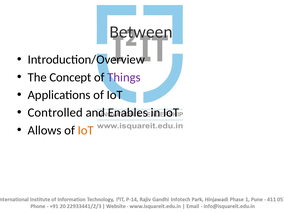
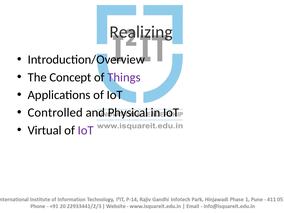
Between: Between -> Realizing
Enables: Enables -> Physical
Allows: Allows -> Virtual
IoT at (86, 130) colour: orange -> purple
